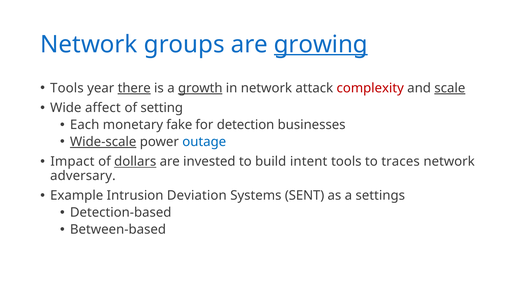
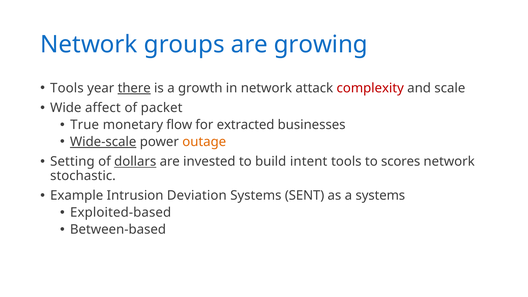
growing underline: present -> none
growth underline: present -> none
scale underline: present -> none
setting: setting -> packet
Each: Each -> True
fake: fake -> flow
detection: detection -> extracted
outage colour: blue -> orange
Impact: Impact -> Setting
traces: traces -> scores
adversary: adversary -> stochastic
a settings: settings -> systems
Detection-based: Detection-based -> Exploited-based
